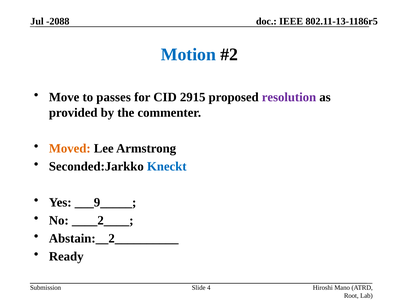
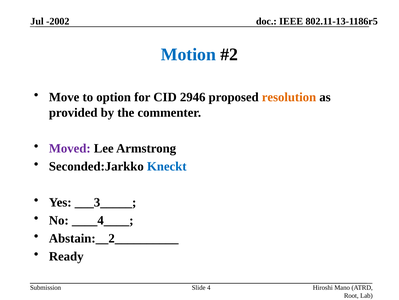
-2088: -2088 -> -2002
passes: passes -> option
2915: 2915 -> 2946
resolution colour: purple -> orange
Moved colour: orange -> purple
___9_____: ___9_____ -> ___3_____
____2____: ____2____ -> ____4____
